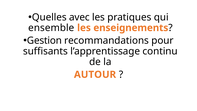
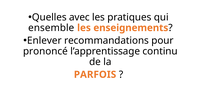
Gestion: Gestion -> Enlever
suffisants: suffisants -> prononcé
AUTOUR: AUTOUR -> PARFOIS
